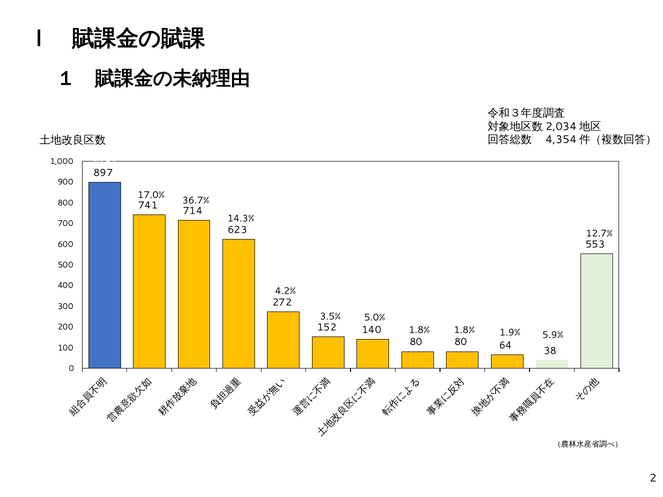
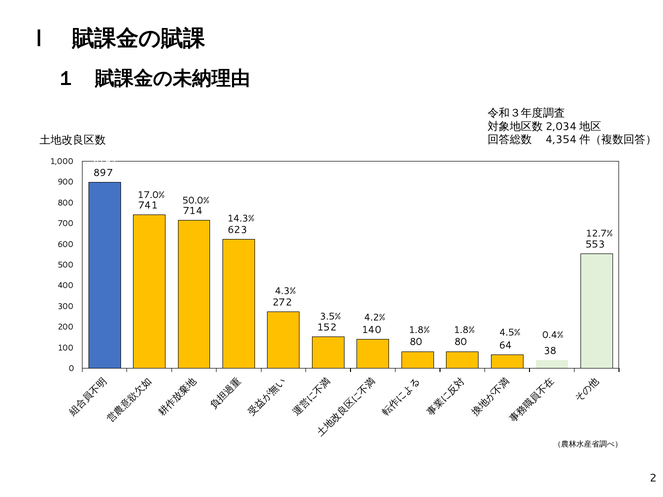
36.7%: 36.7% -> 50.0%
4.2%: 4.2% -> 4.3%
5.0%: 5.0% -> 4.2%
1.9%: 1.9% -> 4.5%
5.9%: 5.9% -> 0.4%
